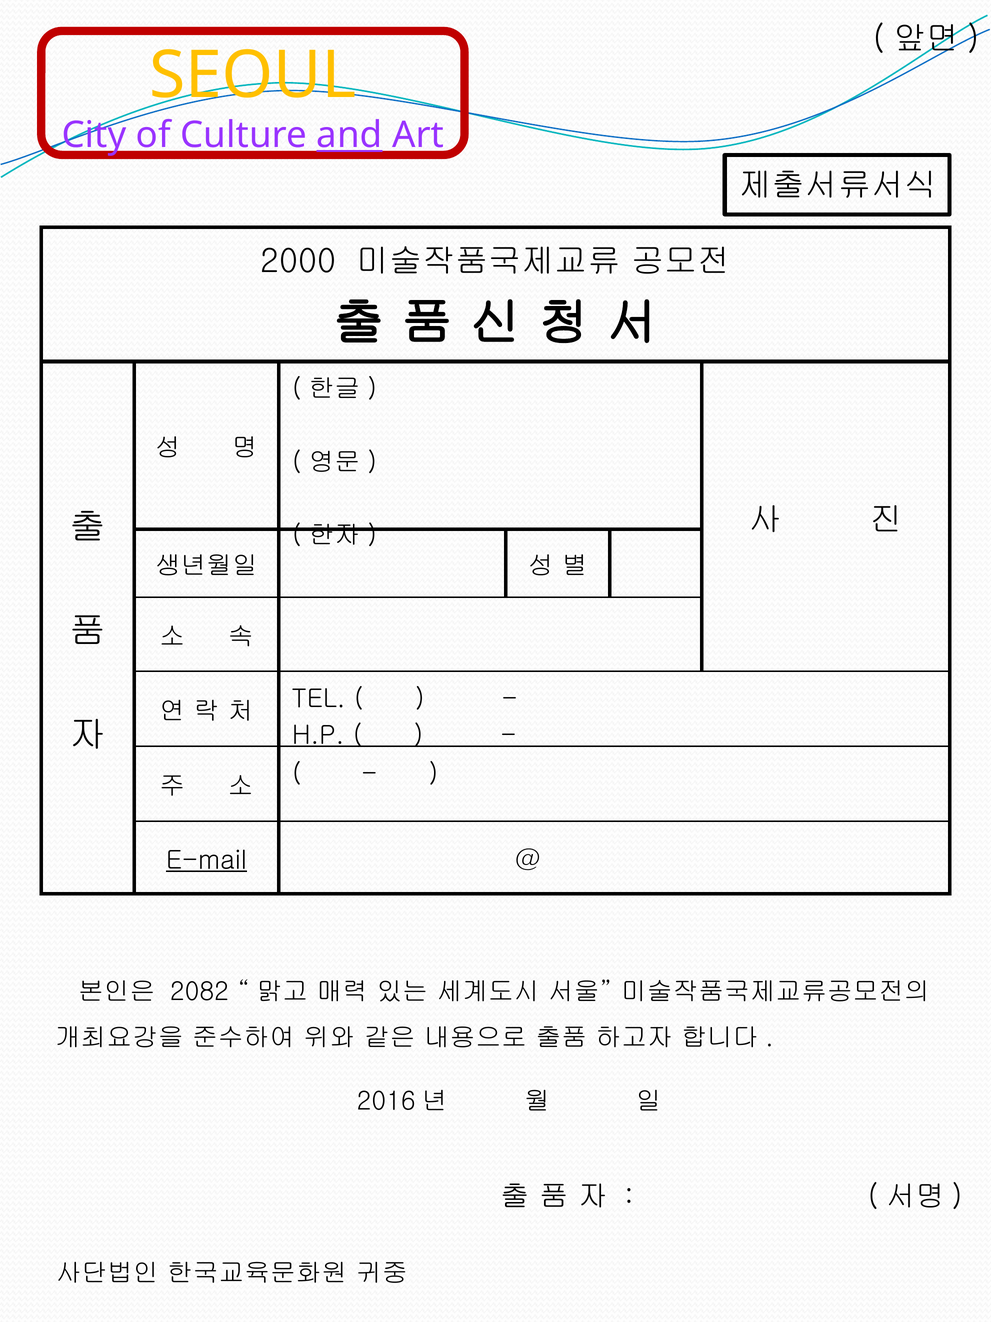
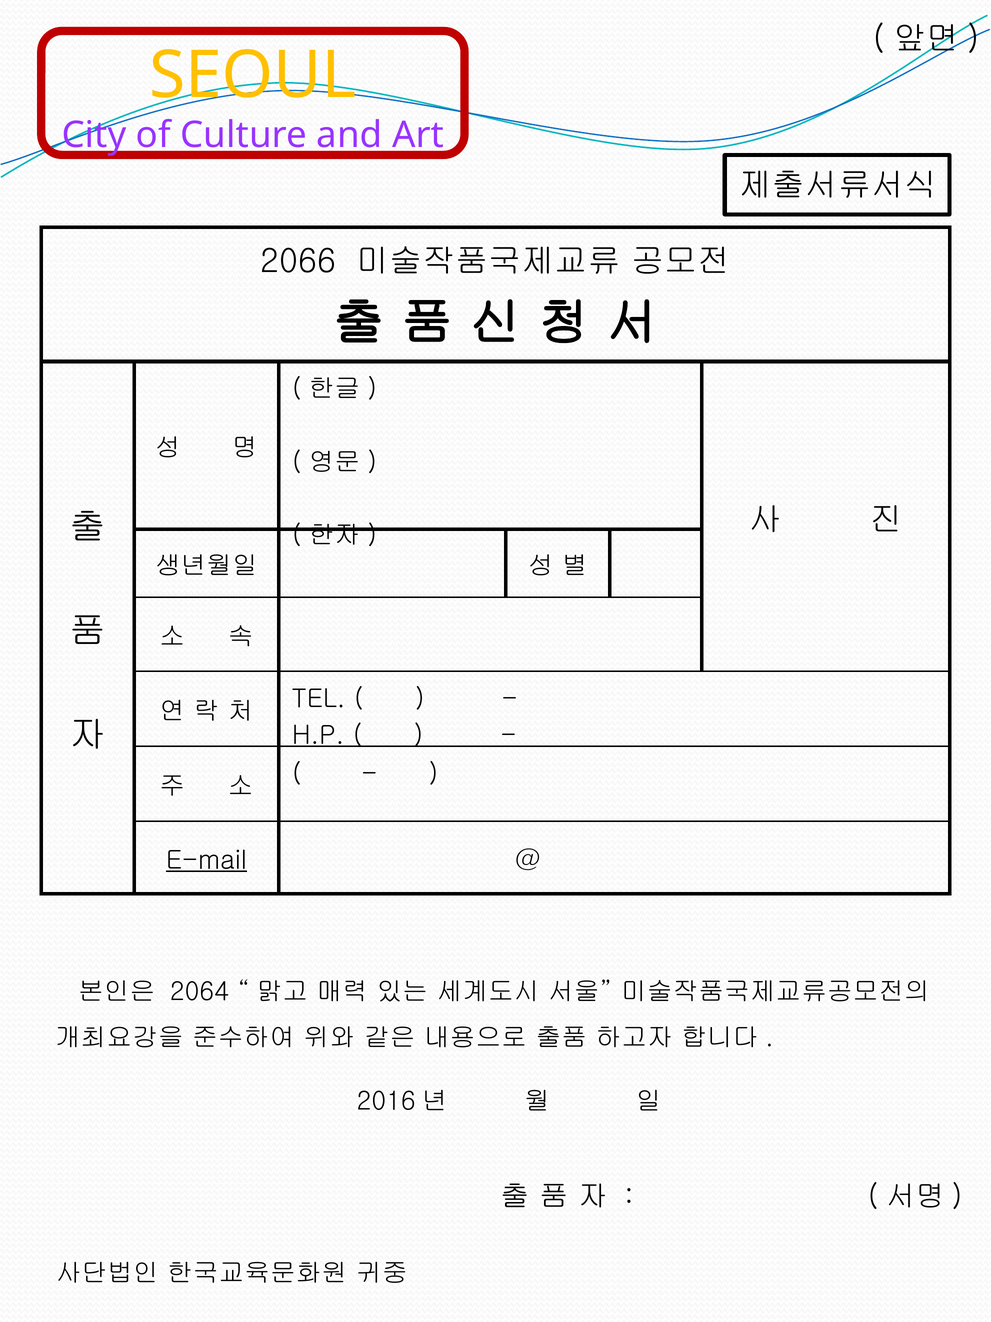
and underline: present -> none
2000: 2000 -> 2066
2082: 2082 -> 2064
